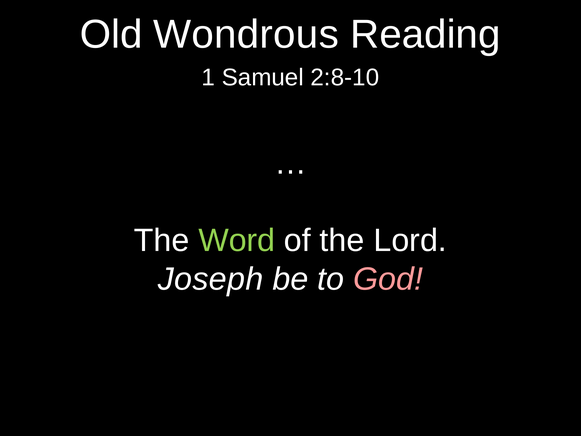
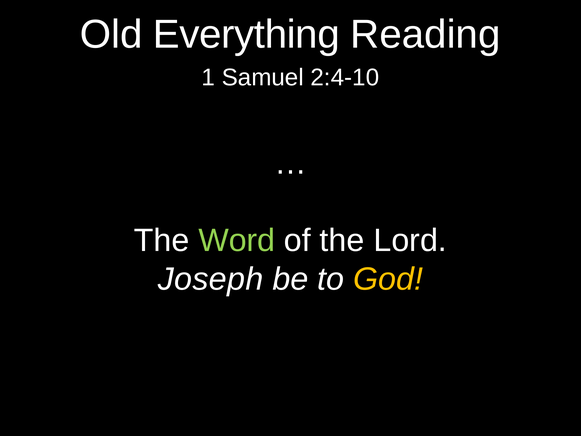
Wondrous: Wondrous -> Everything
2:8-10: 2:8-10 -> 2:4-10
God colour: pink -> yellow
